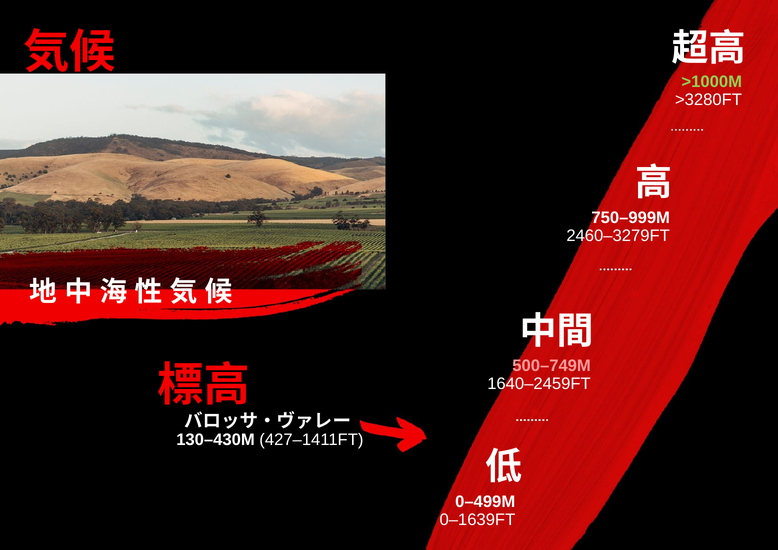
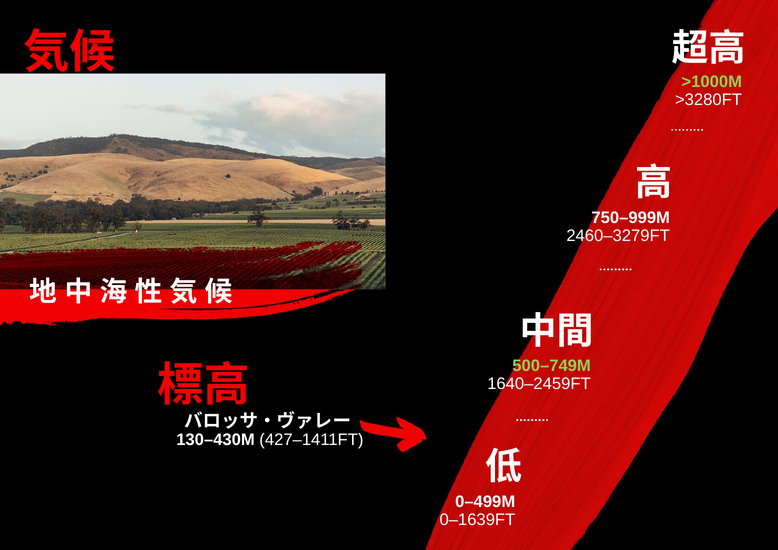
500–749M colour: pink -> light green
